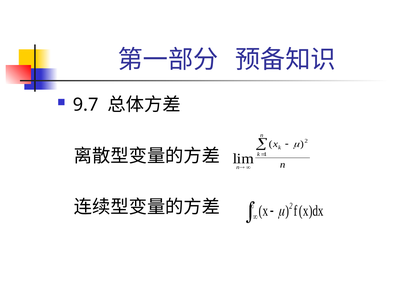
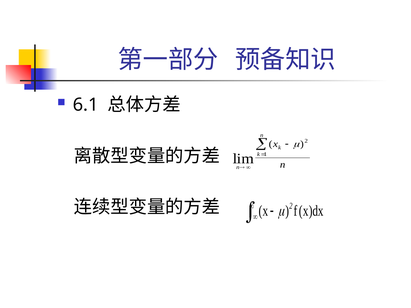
9.7: 9.7 -> 6.1
